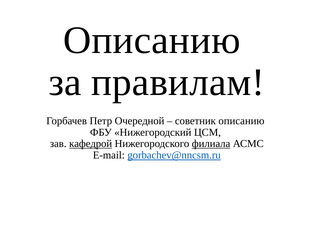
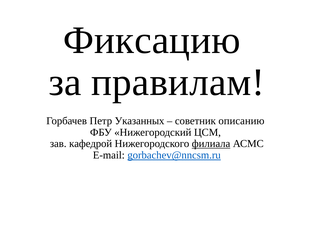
Описанию at (152, 40): Описанию -> Фиксацию
Очередной: Очередной -> Указанных
кафедрой underline: present -> none
